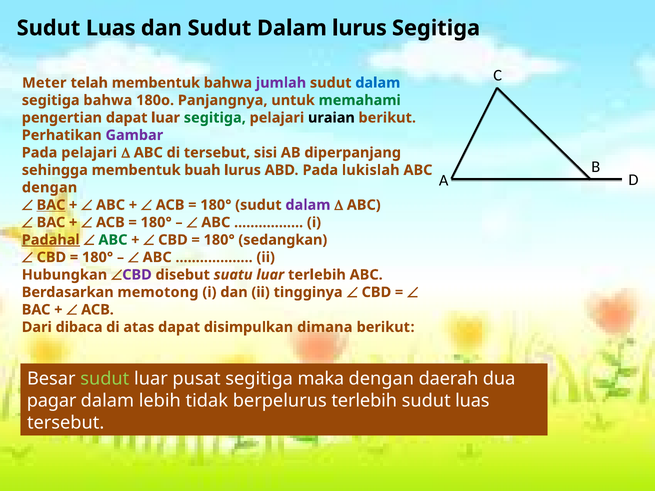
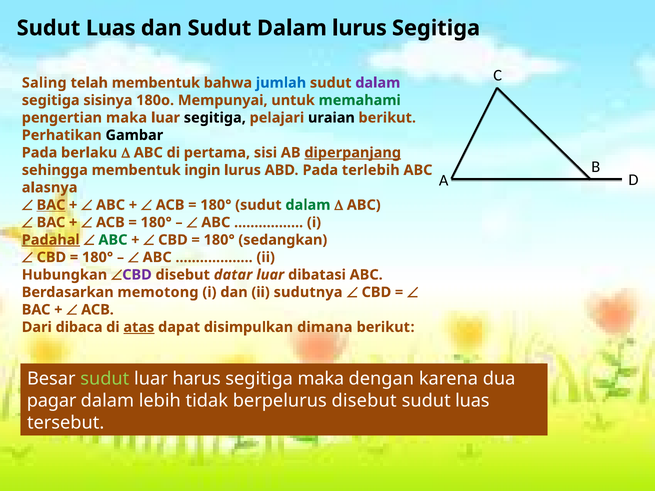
Meter: Meter -> Saling
jumlah colour: purple -> blue
dalam at (378, 83) colour: blue -> purple
segitiga bahwa: bahwa -> sisinya
Panjangnya: Panjangnya -> Mempunyai
pengertian dapat: dapat -> maka
segitiga at (215, 118) colour: green -> black
Gambar colour: purple -> black
Pada pelajari: pelajari -> berlaku
di tersebut: tersebut -> pertama
diperpanjang underline: none -> present
buah: buah -> ingin
lukislah: lukislah -> terlebih
dengan at (50, 188): dengan -> alasnya
dalam at (308, 205) colour: purple -> green
suatu: suatu -> datar
luar terlebih: terlebih -> dibatasi
tingginya: tingginya -> sudutnya
atas underline: none -> present
pusat: pusat -> harus
daerah: daerah -> karena
berpelurus terlebih: terlebih -> disebut
